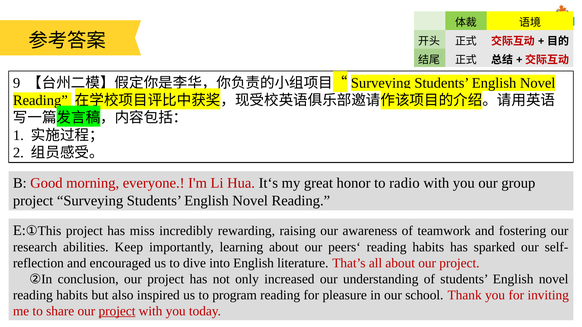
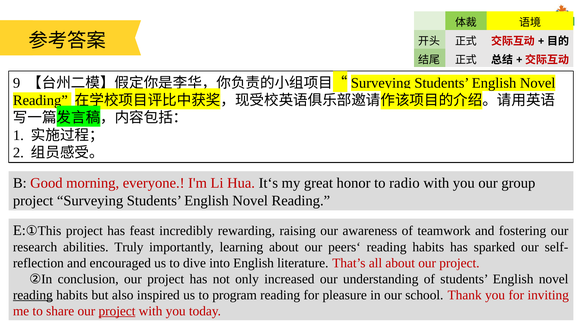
miss: miss -> feast
Keep: Keep -> Truly
reading at (33, 295) underline: none -> present
